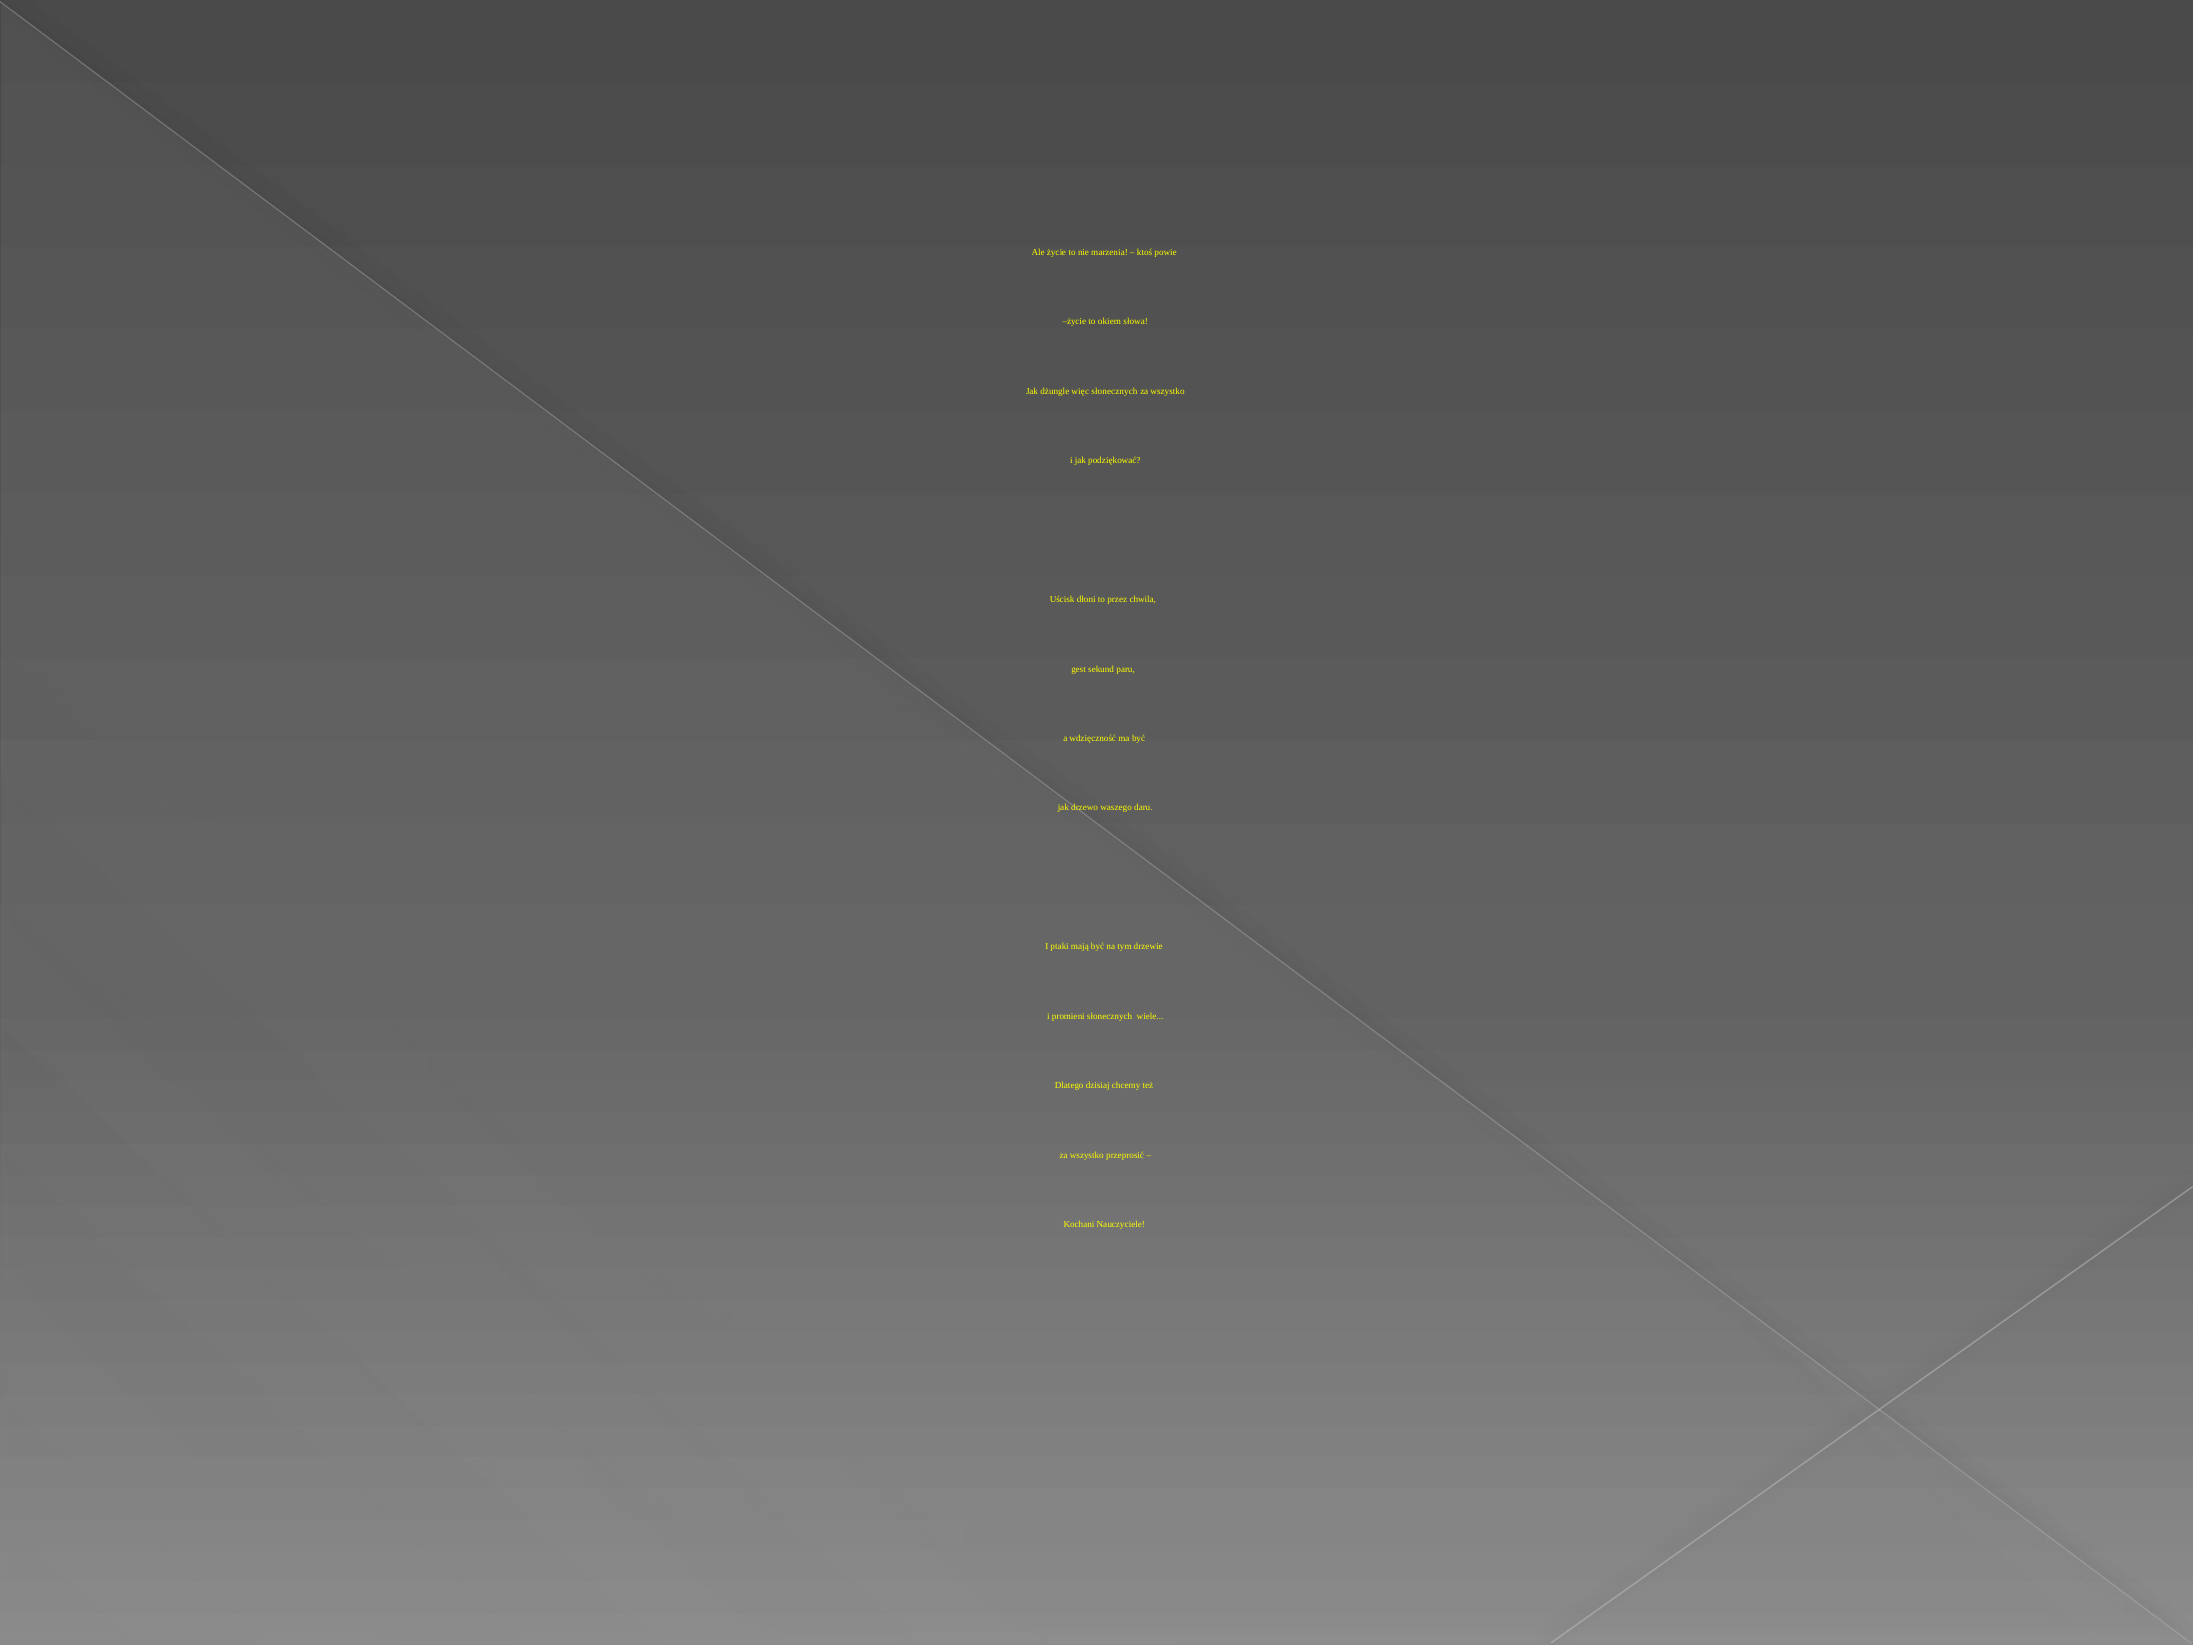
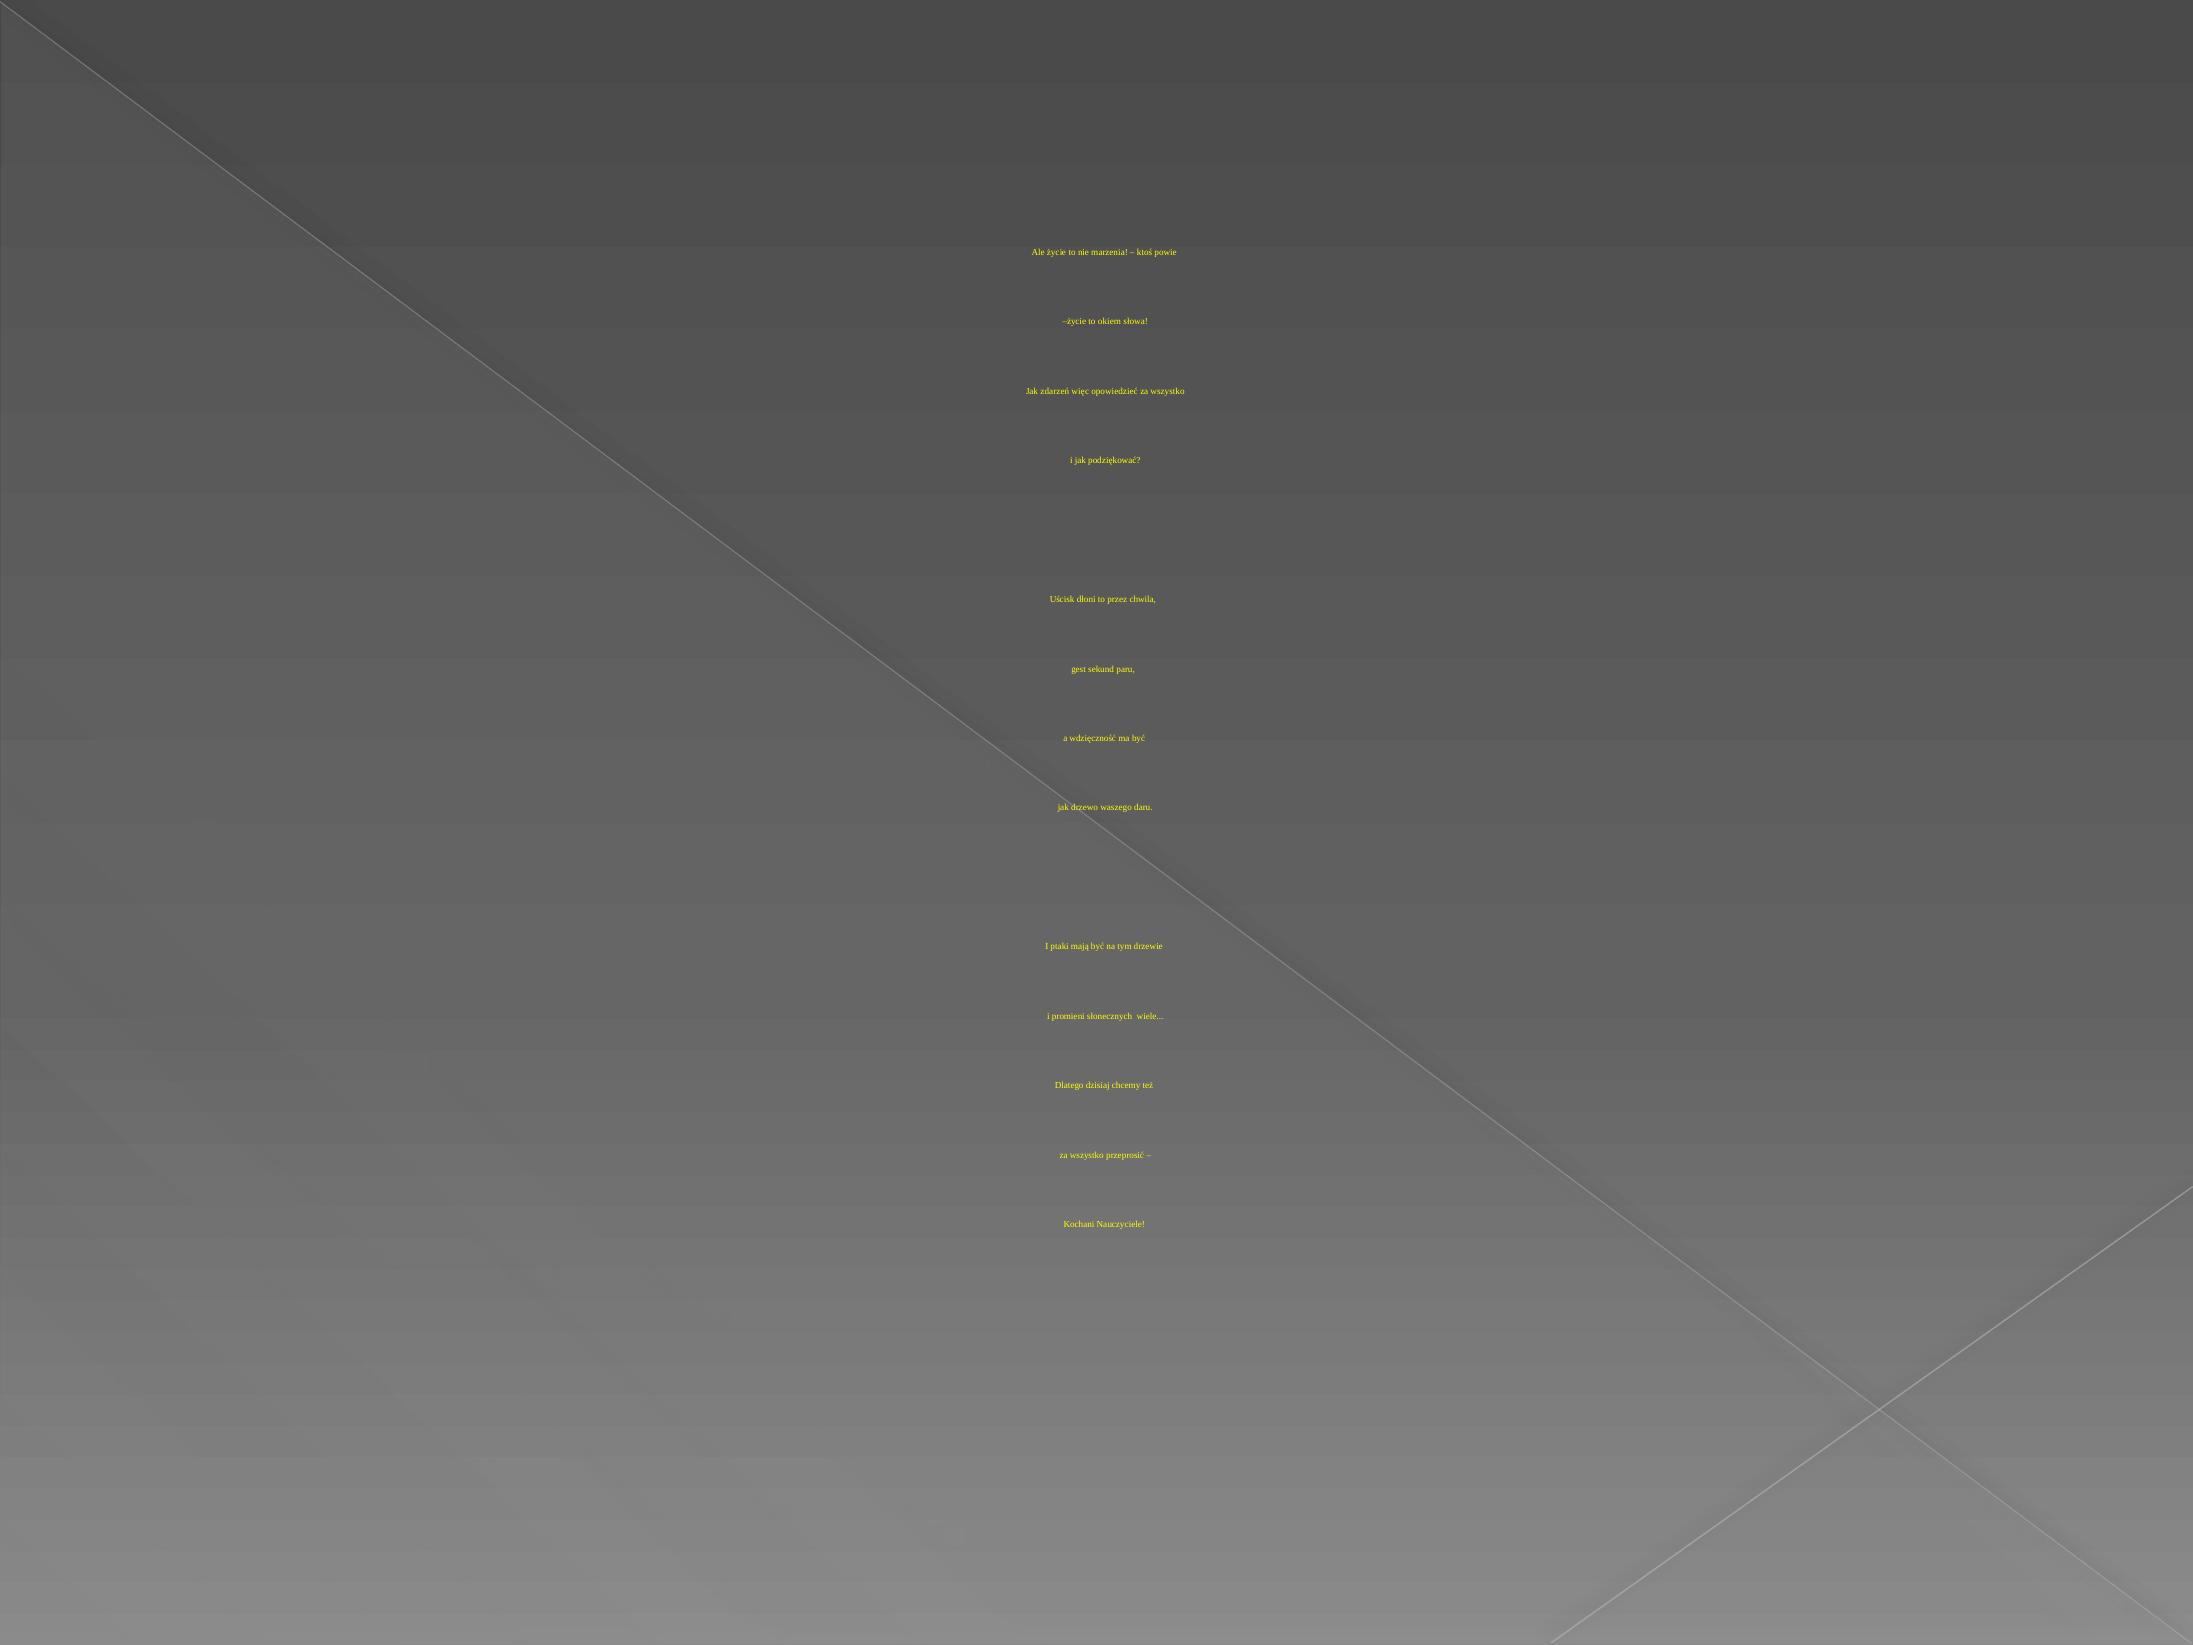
dżungle: dżungle -> zdarzeń
więc słonecznych: słonecznych -> opowiedzieć
